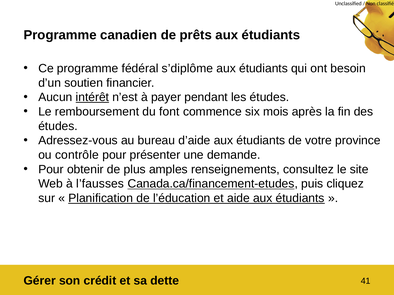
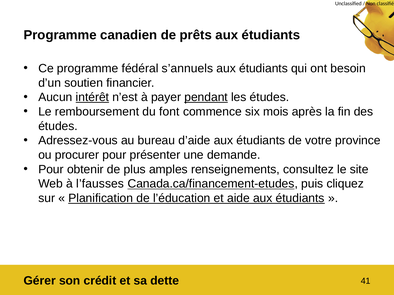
s’diplôme: s’diplôme -> s’annuels
pendant underline: none -> present
contrôle: contrôle -> procurer
